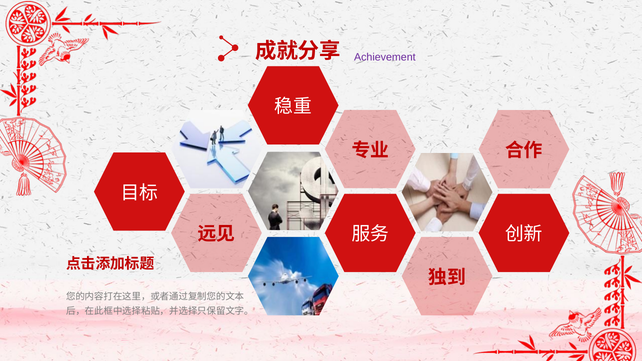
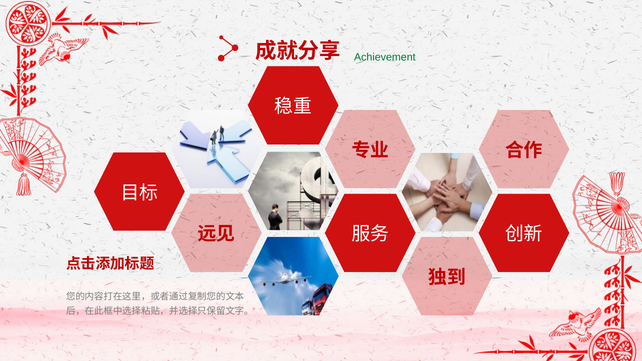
Achievement colour: purple -> green
